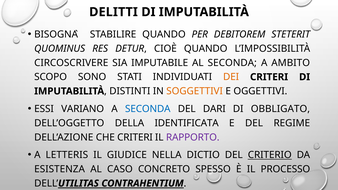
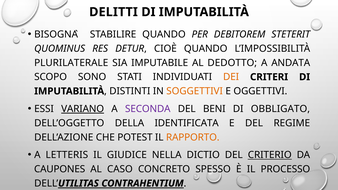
CIRCOSCRIVERE: CIRCOSCRIVERE -> PLURILATERALE
AL SECONDA: SECONDA -> DEDOTTO
AMBITO: AMBITO -> ANDATA
VARIANO underline: none -> present
SECONDA at (148, 109) colour: blue -> purple
DARI: DARI -> BENI
CHE CRITERI: CRITERI -> POTEST
RAPPORTO colour: purple -> orange
ESISTENZA: ESISTENZA -> CAUPONES
